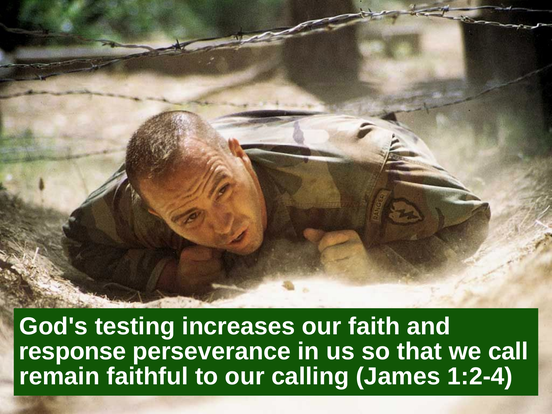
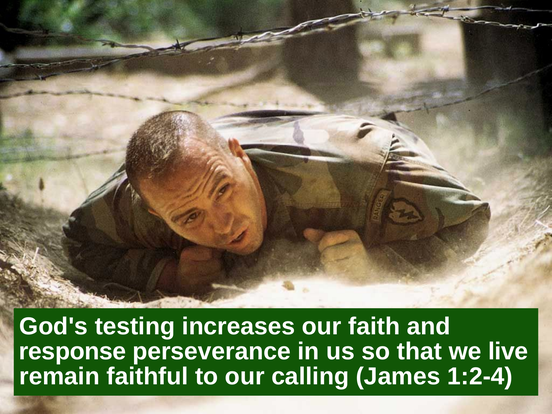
call: call -> live
